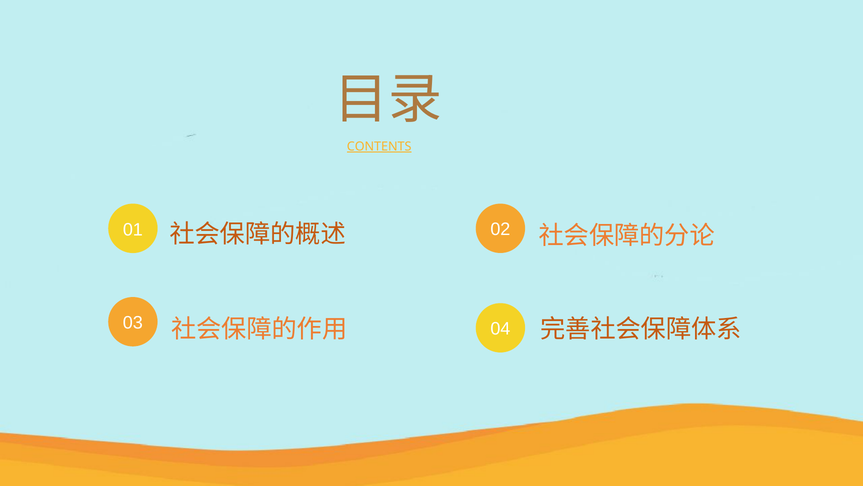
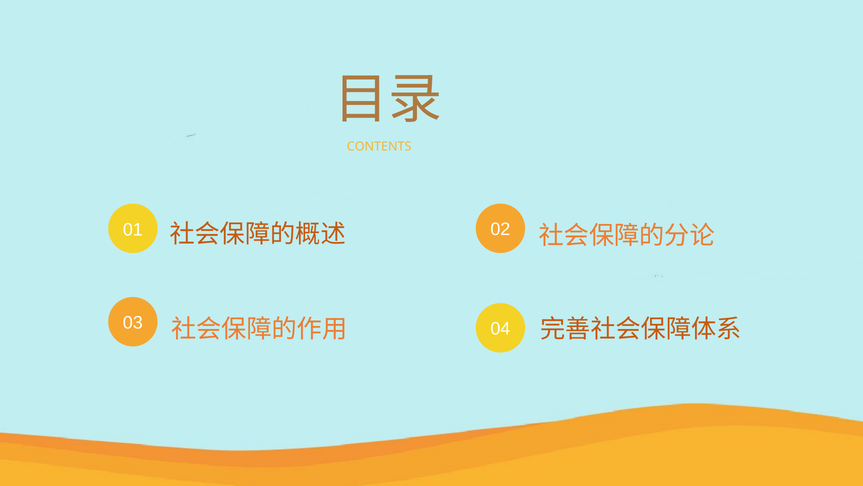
CONTENTS underline: present -> none
